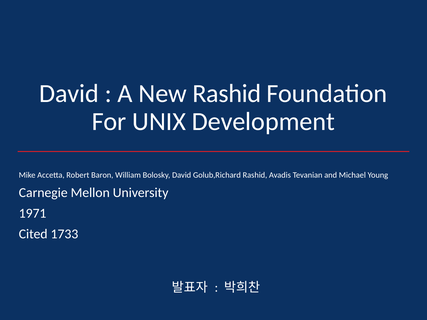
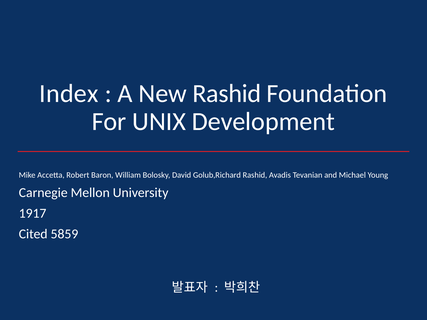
David at (69, 94): David -> Index
1971: 1971 -> 1917
1733: 1733 -> 5859
